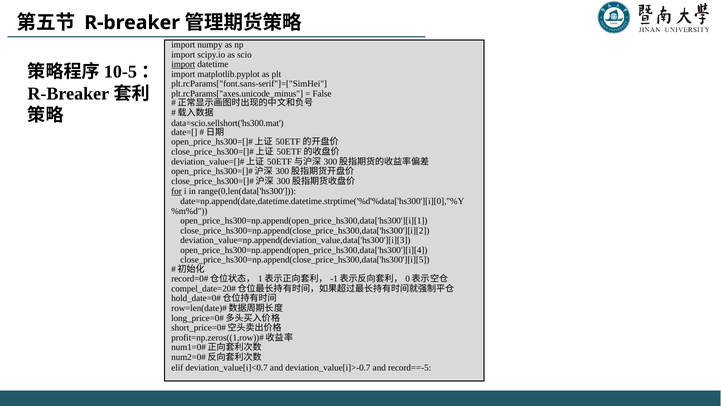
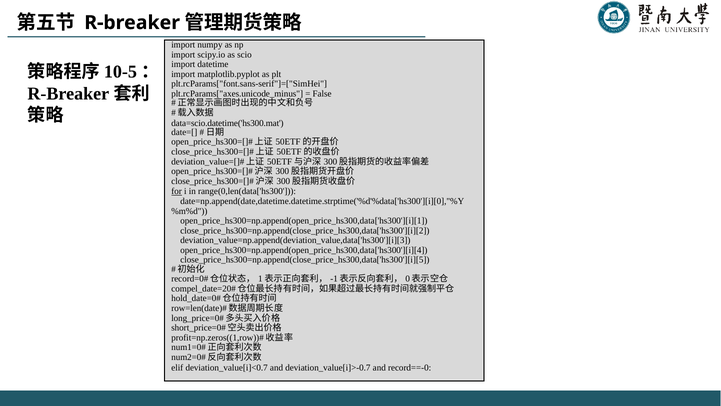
import at (183, 64) underline: present -> none
data=scio.sellshort('hs300.mat: data=scio.sellshort('hs300.mat -> data=scio.datetime('hs300.mat
record==-5: record==-5 -> record==-0
